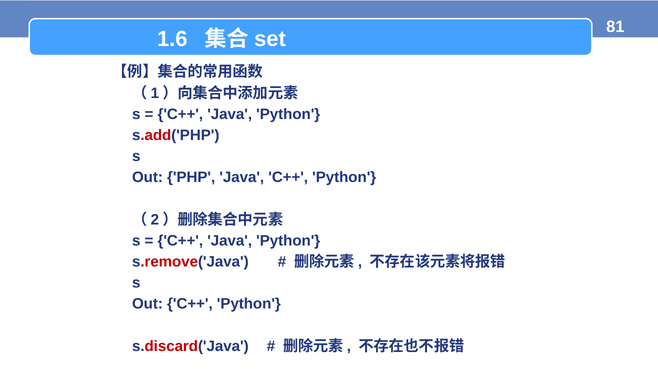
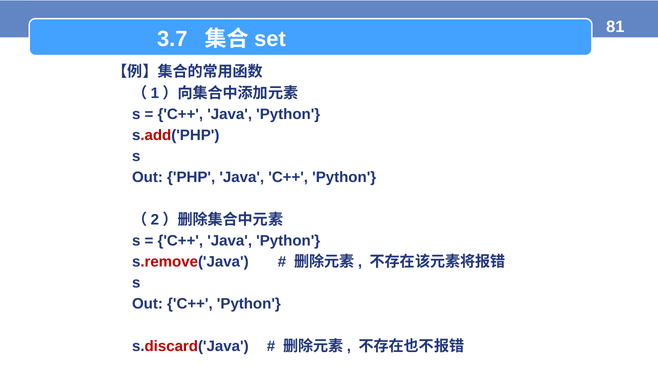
1.6: 1.6 -> 3.7
